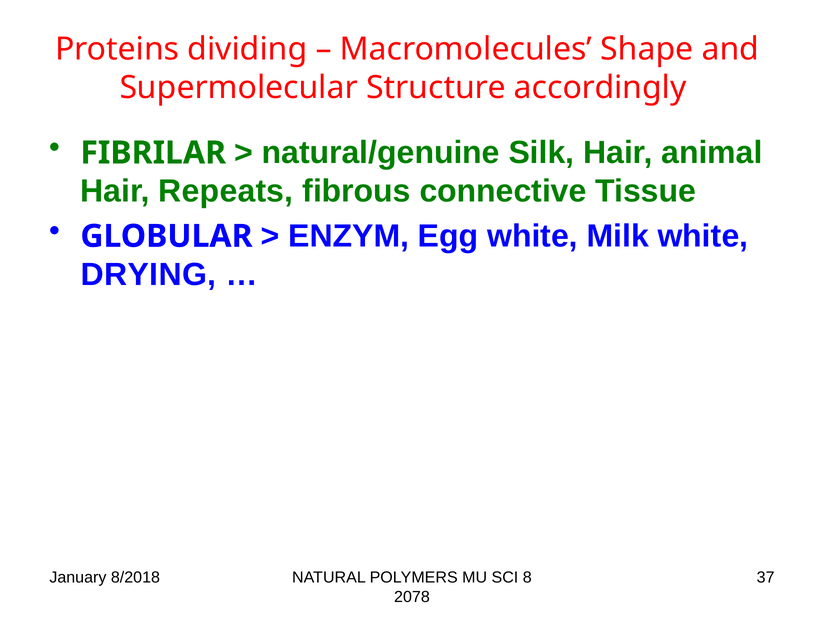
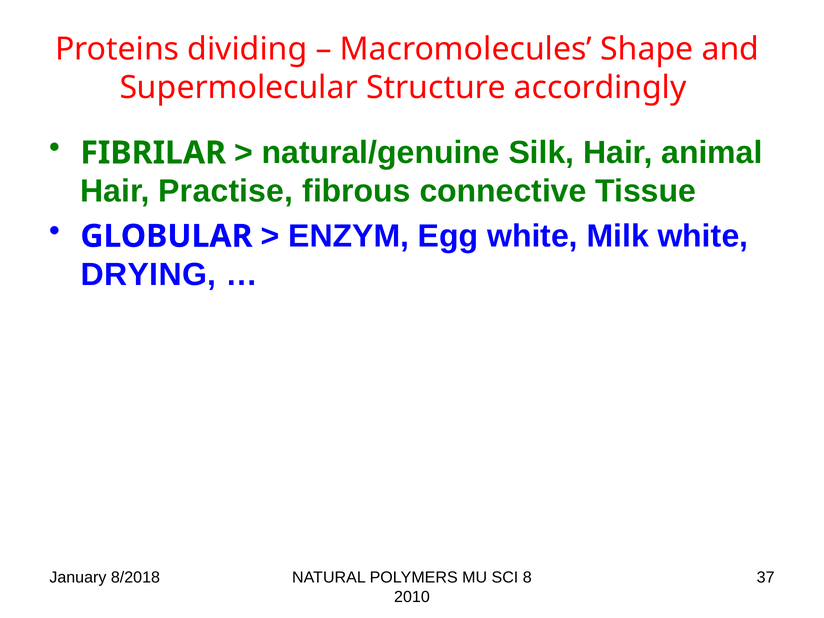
Repeats: Repeats -> Practise
2078: 2078 -> 2010
